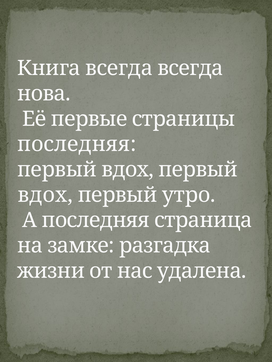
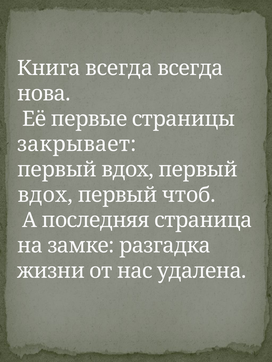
последняя at (77, 144): последняя -> закрывает
утро: утро -> чтоб
